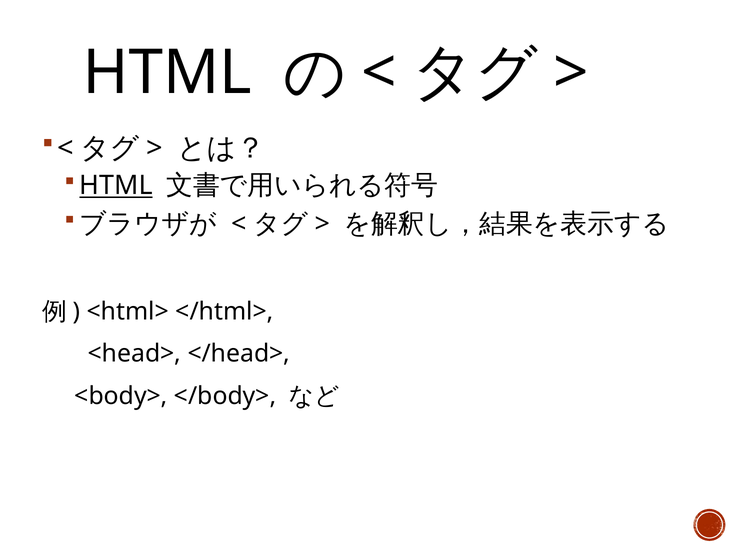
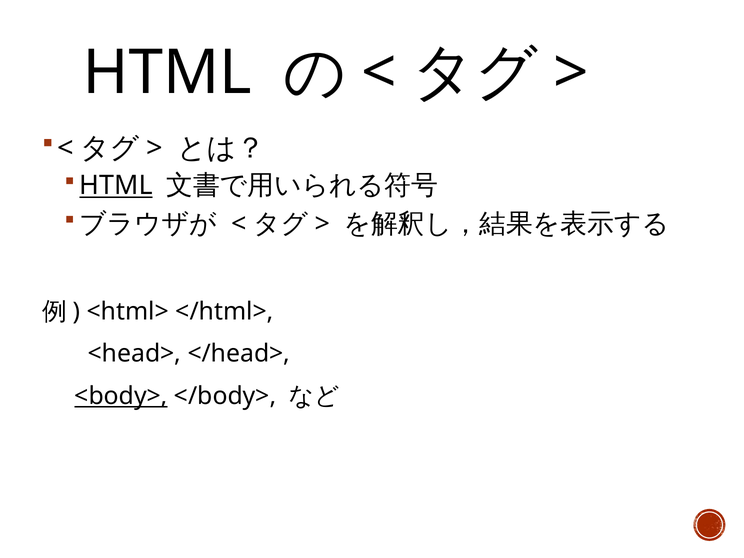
<body> underline: none -> present
